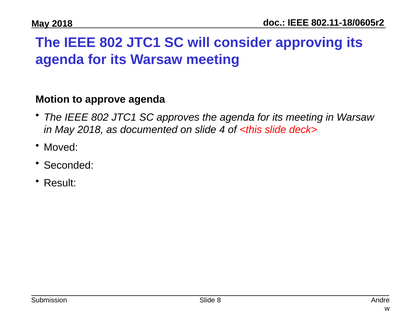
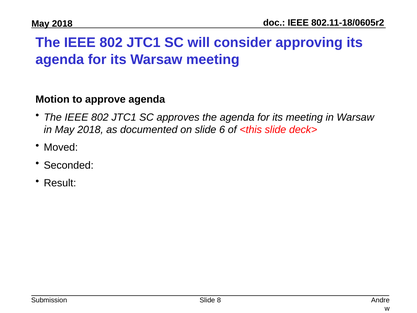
4: 4 -> 6
